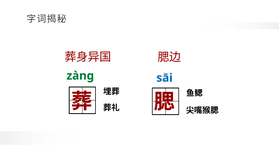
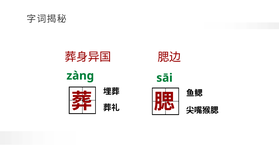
sāi colour: blue -> green
